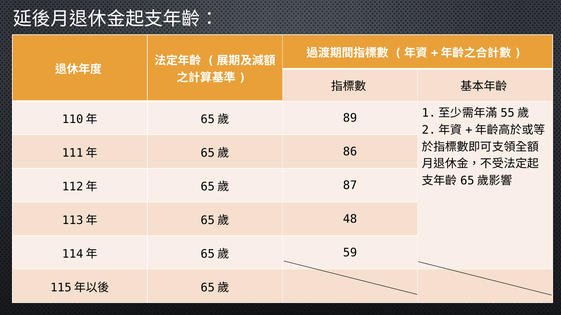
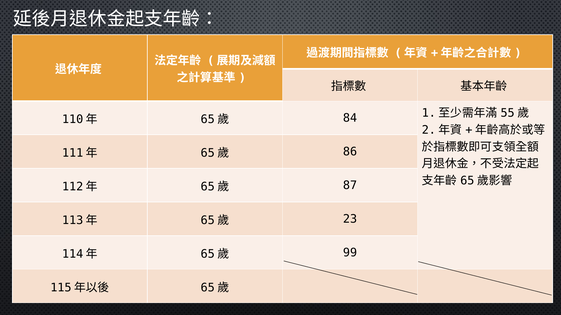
89: 89 -> 84
48: 48 -> 23
59: 59 -> 99
